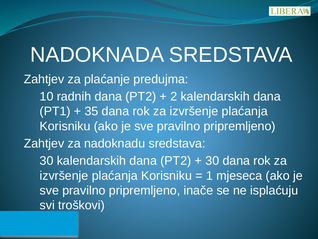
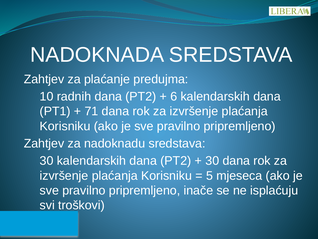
2: 2 -> 6
35: 35 -> 71
1: 1 -> 5
